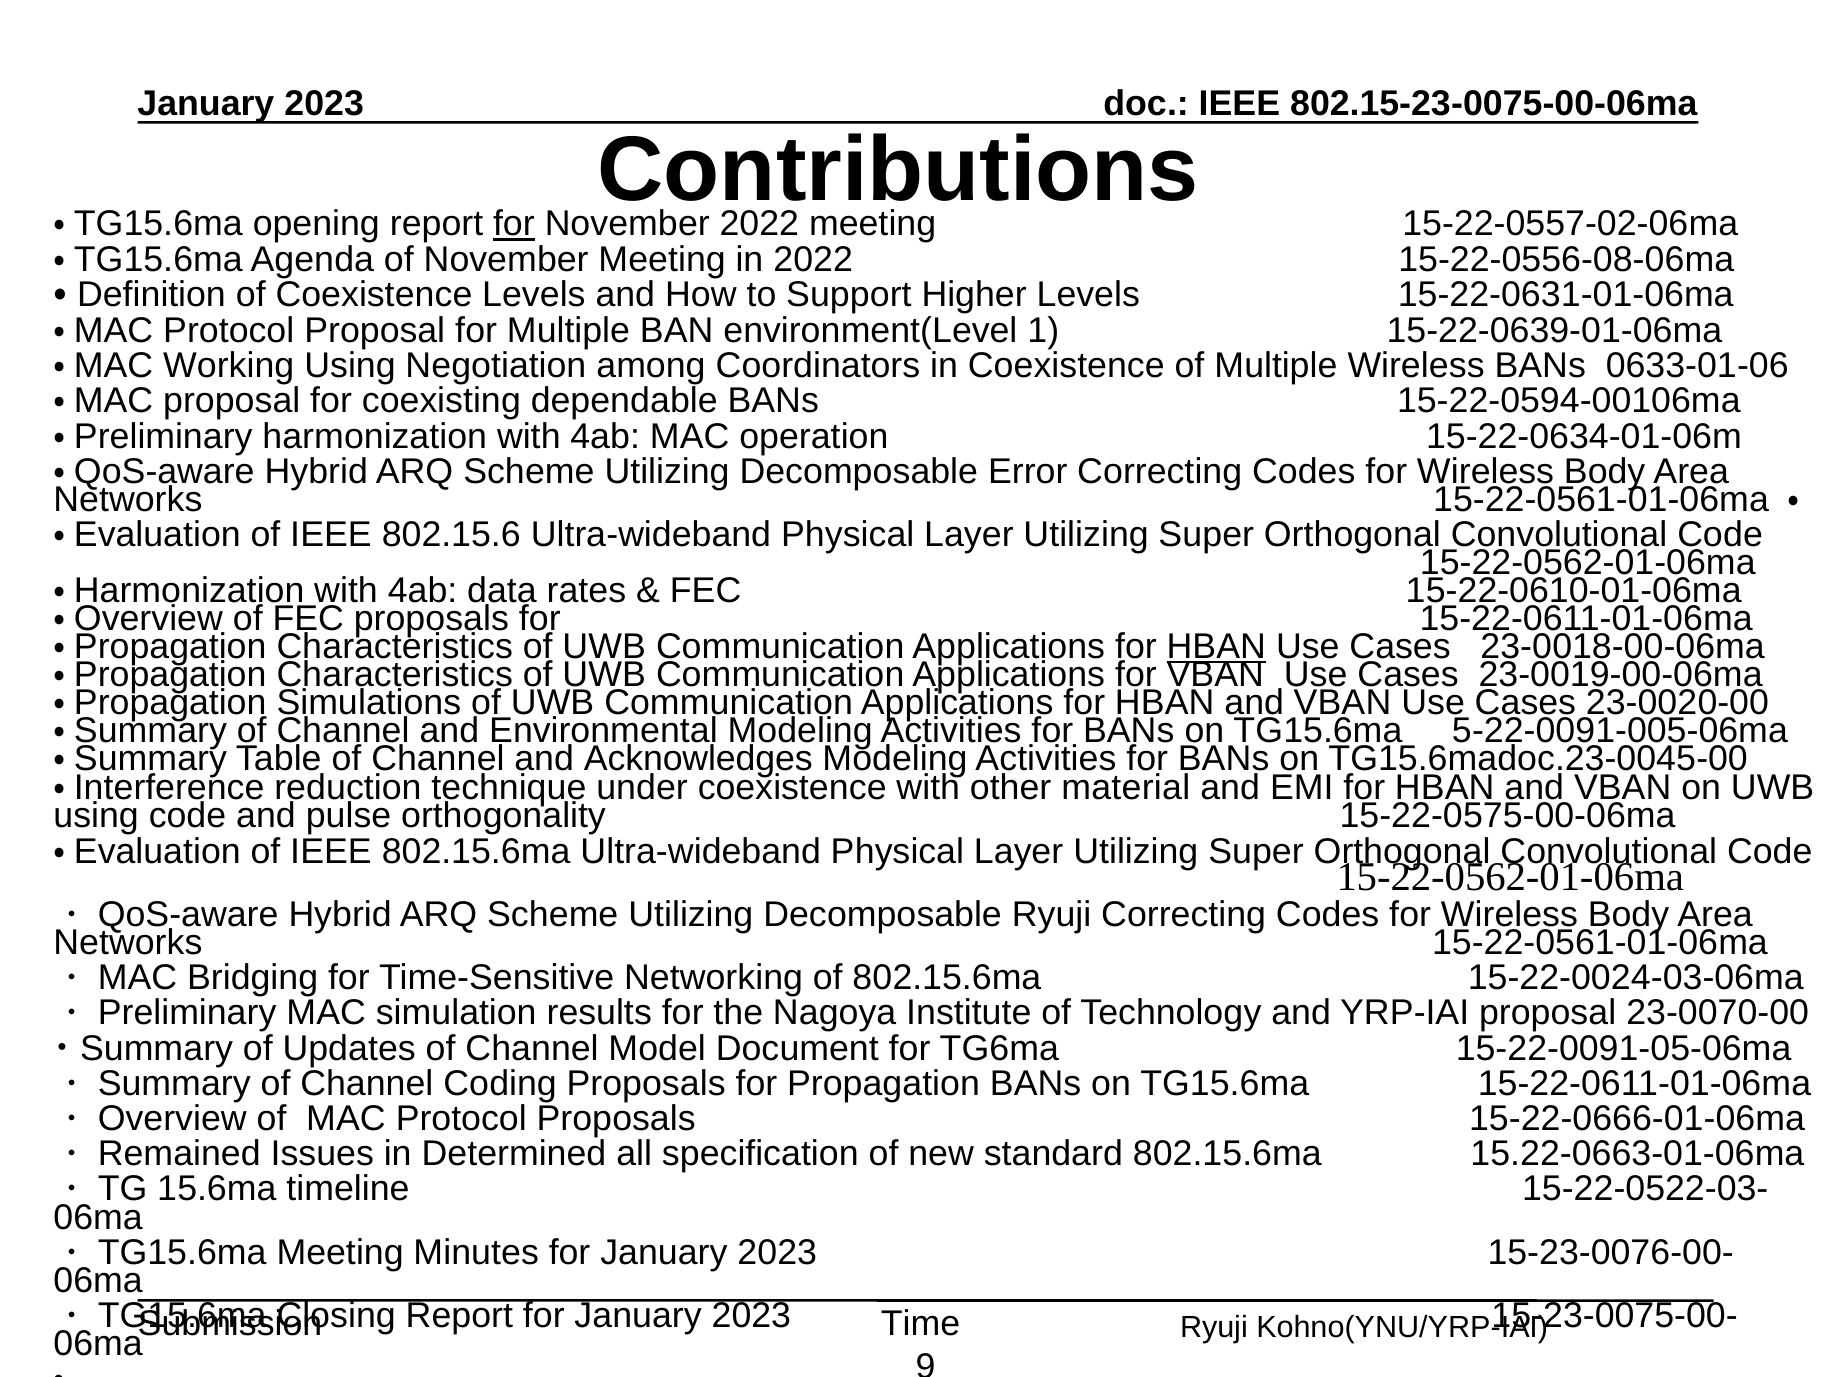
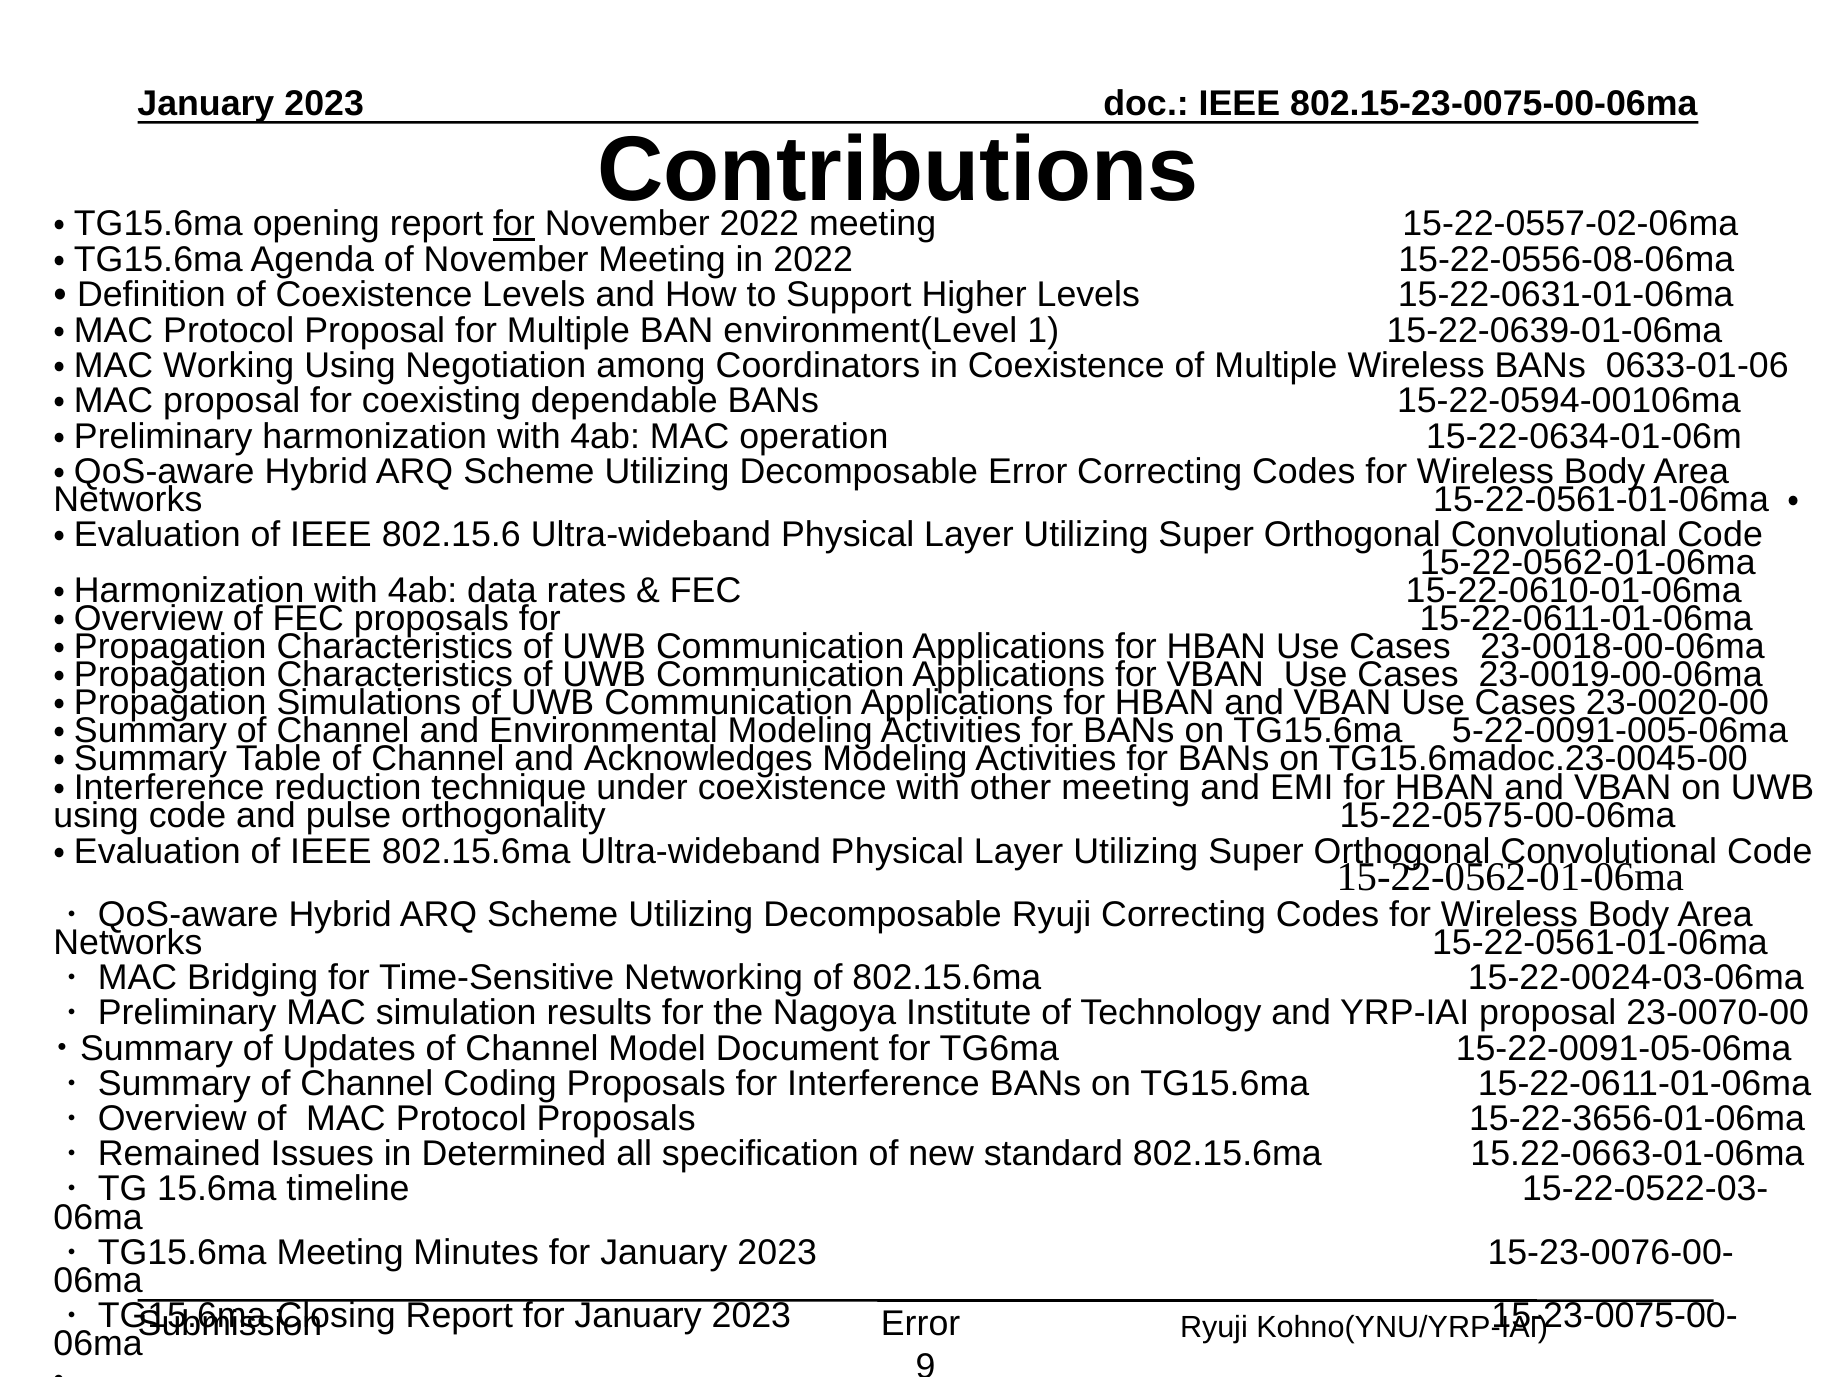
HBAN at (1216, 647) underline: present -> none
other material: material -> meeting
Propagation: Propagation -> Interference
15-22-0666-01-06ma: 15-22-0666-01-06ma -> 15-22-3656-01-06ma
Time at (921, 1324): Time -> Error
